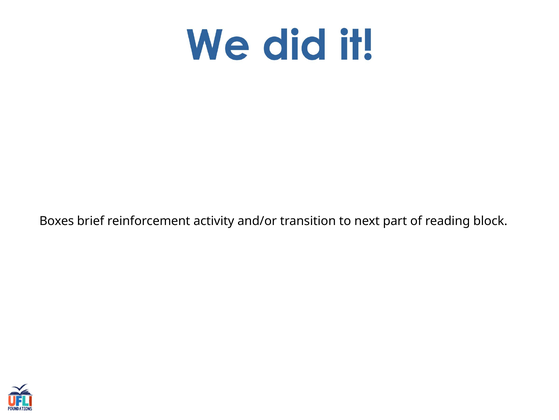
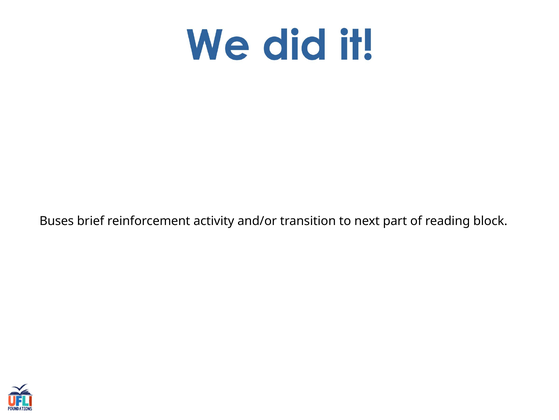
Boxes: Boxes -> Buses
